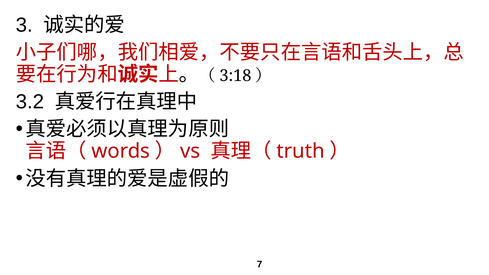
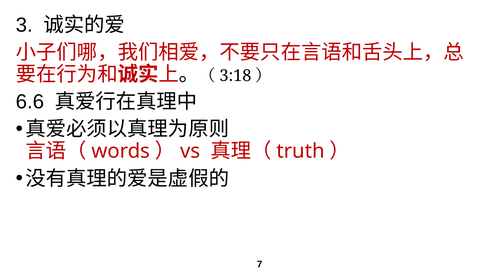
3.2: 3.2 -> 6.6
